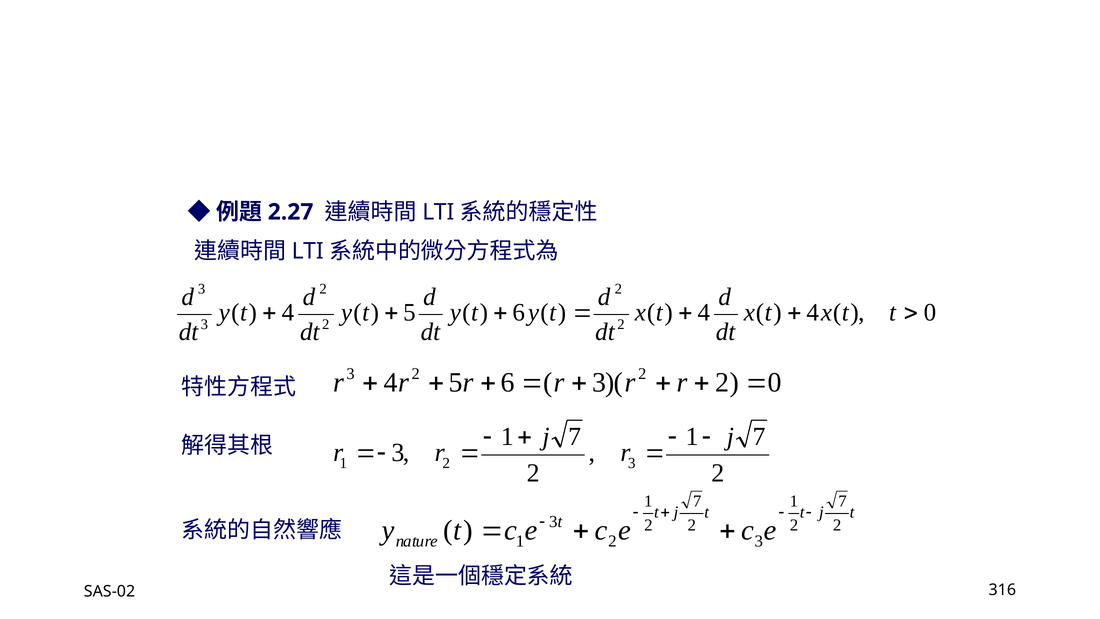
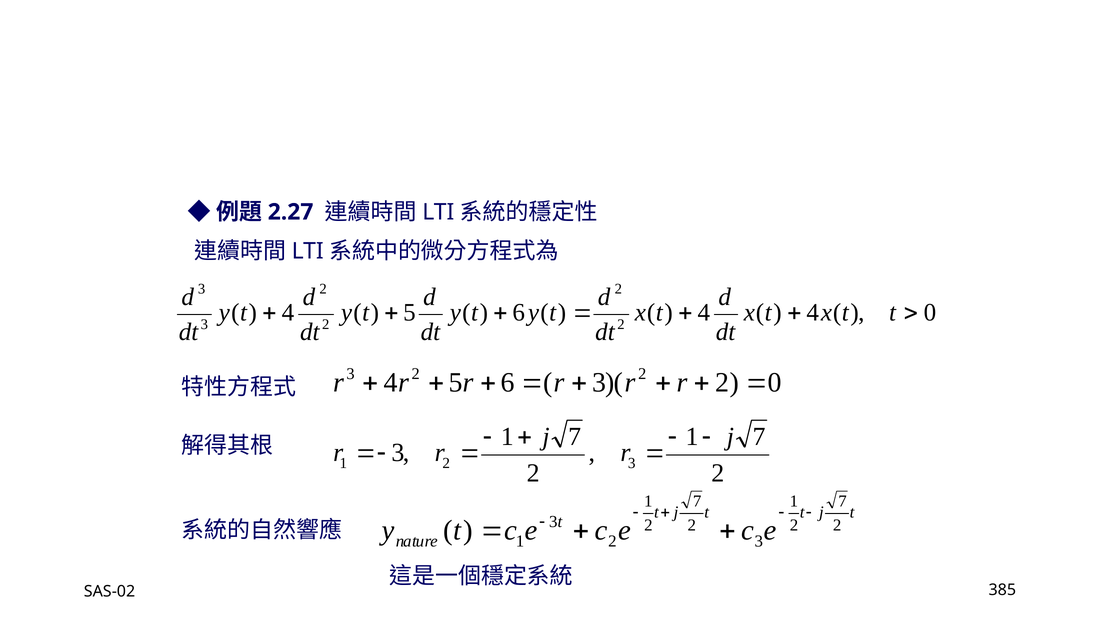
316: 316 -> 385
